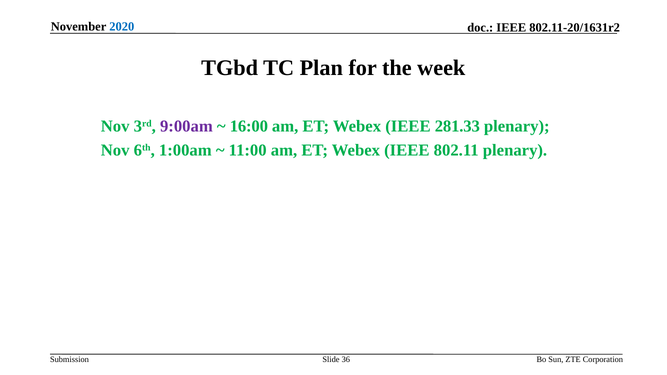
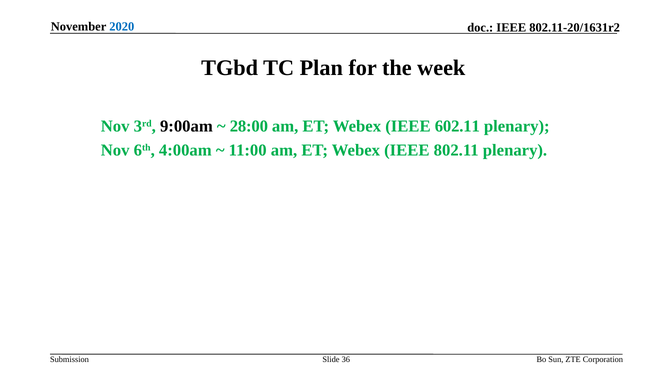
9:00am colour: purple -> black
16:00: 16:00 -> 28:00
281.33: 281.33 -> 602.11
1:00am: 1:00am -> 4:00am
